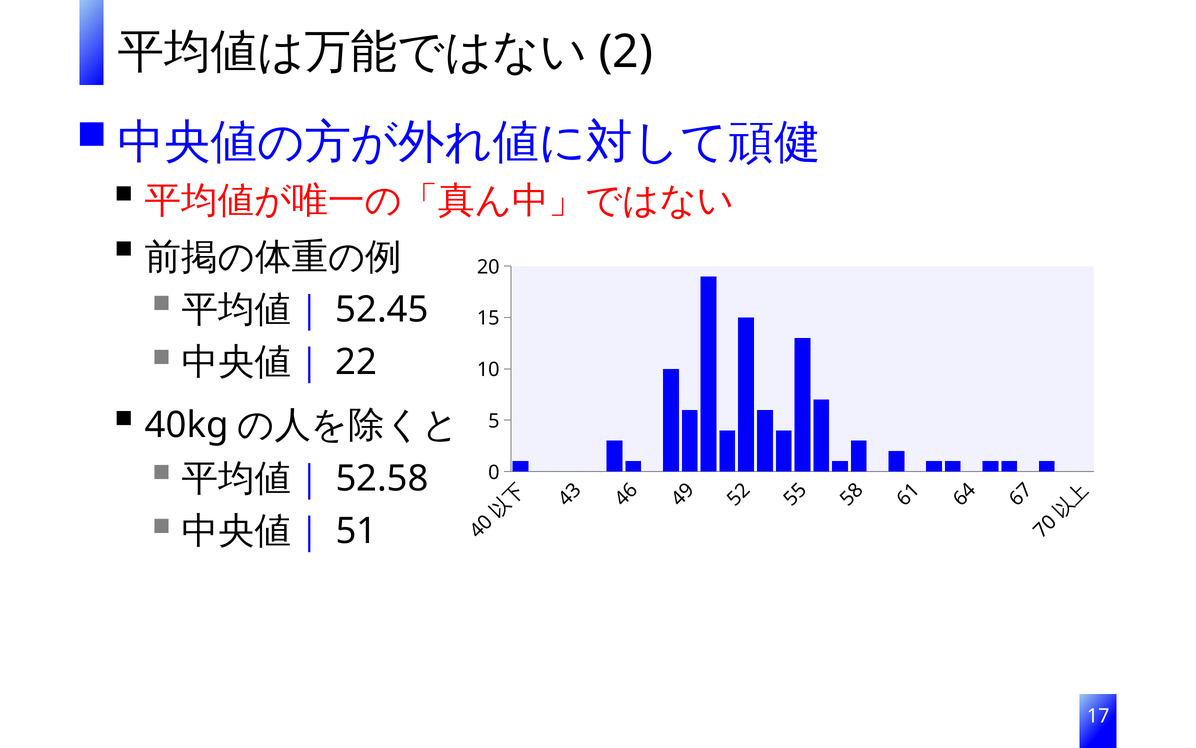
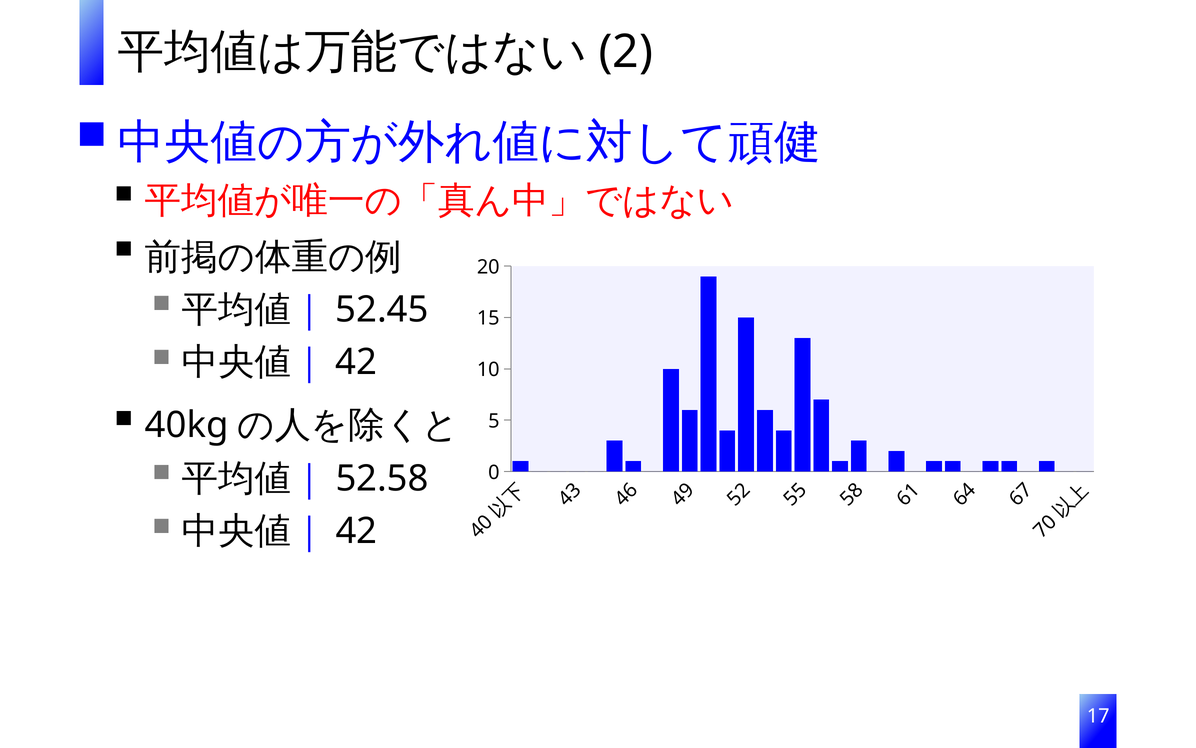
22 at (356, 362): 22 -> 42
51 at (356, 531): 51 -> 42
